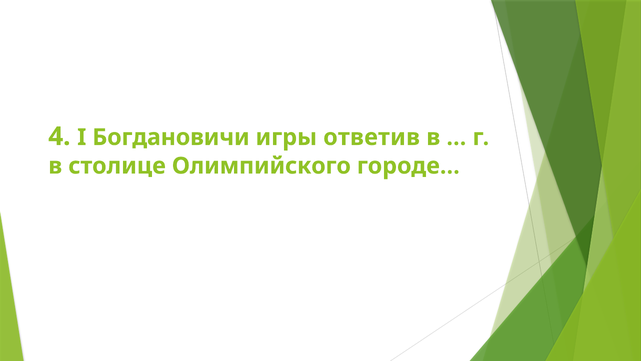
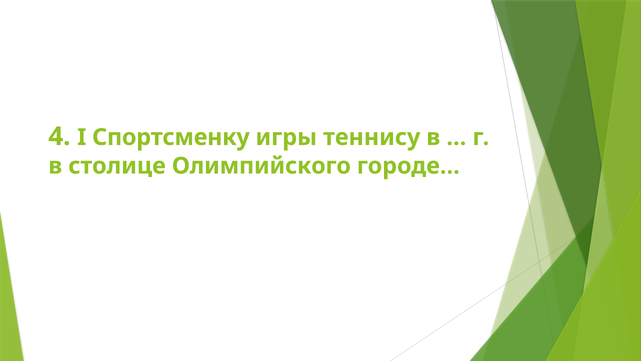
Богдановичи: Богдановичи -> Спортсменку
ответив: ответив -> теннису
